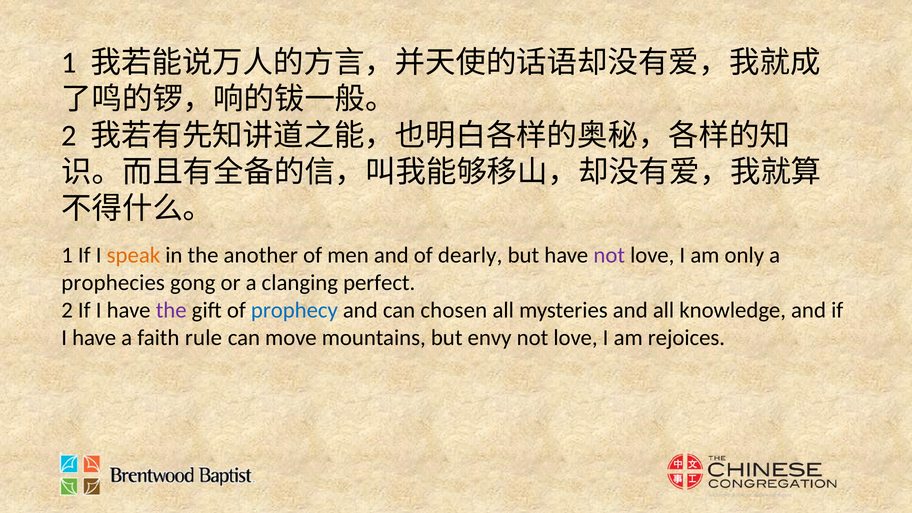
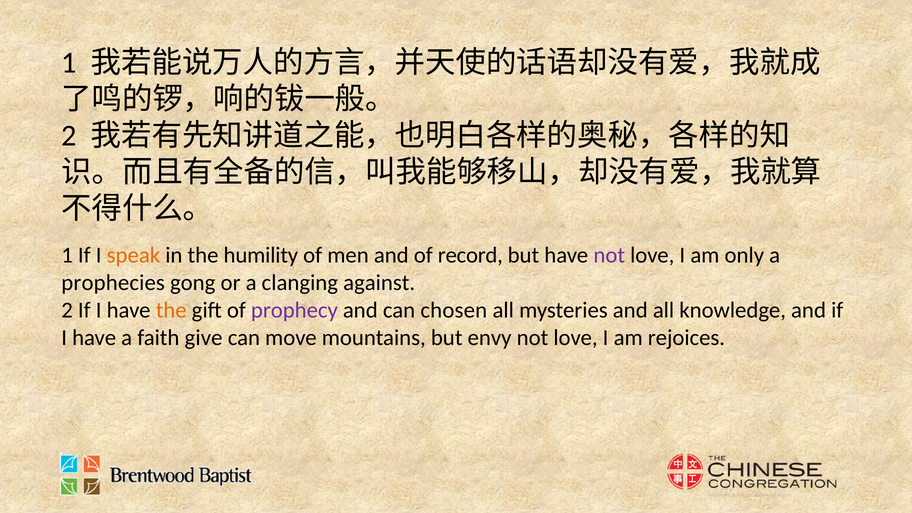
another: another -> humility
dearly: dearly -> record
perfect: perfect -> against
the at (171, 310) colour: purple -> orange
prophecy colour: blue -> purple
rule: rule -> give
